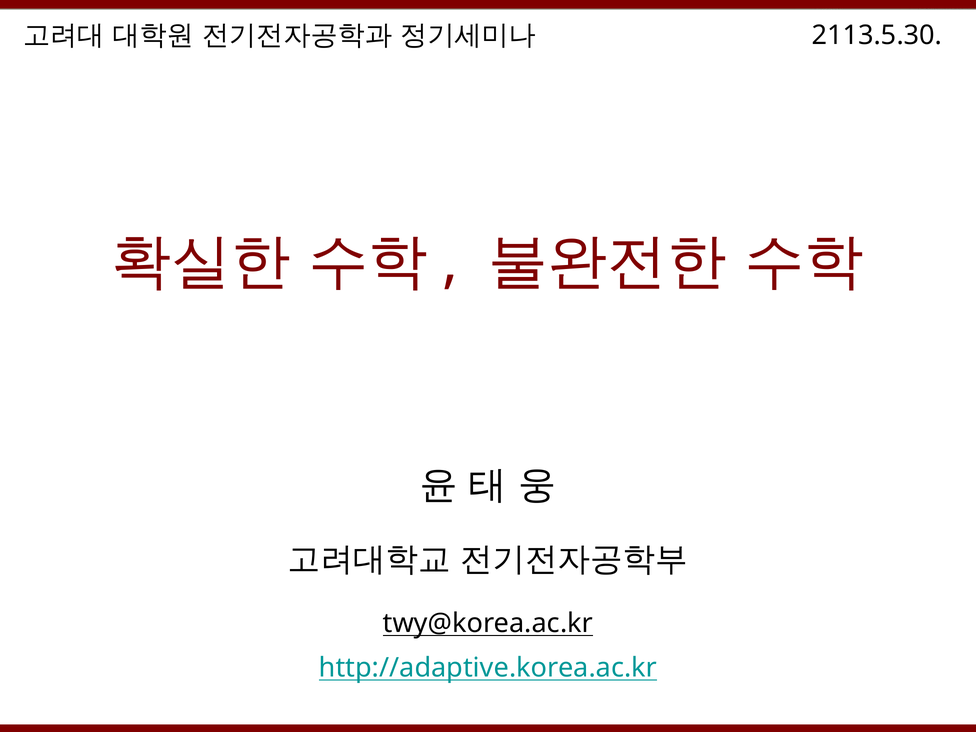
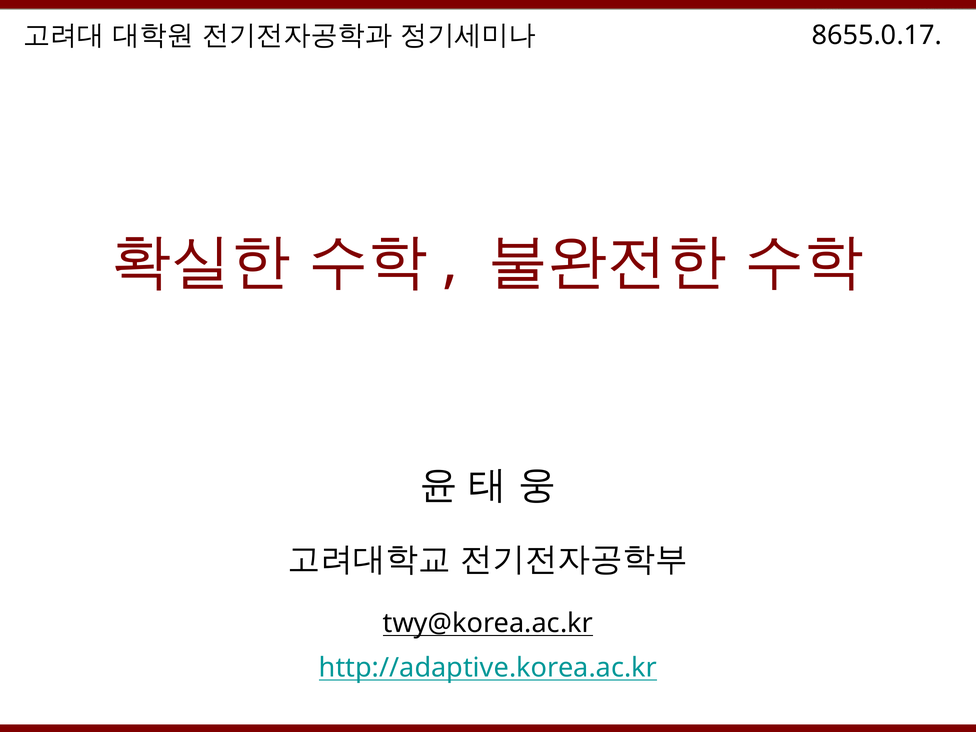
2113.5.30: 2113.5.30 -> 8655.0.17
